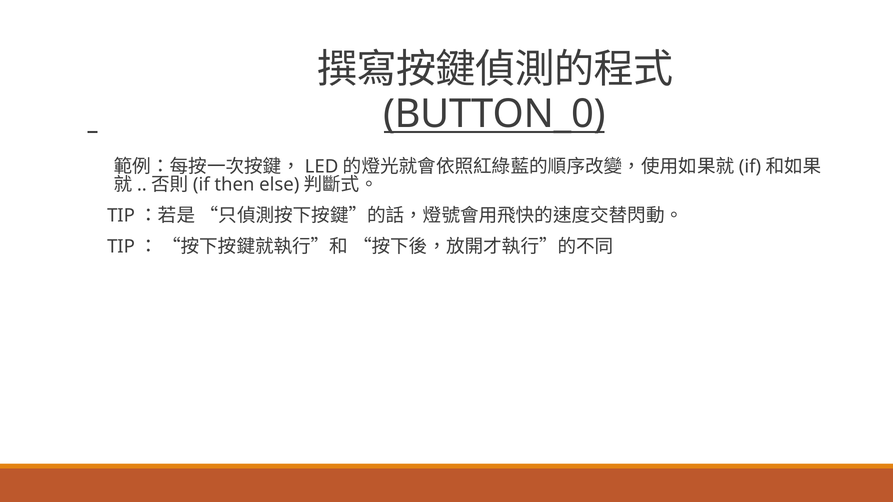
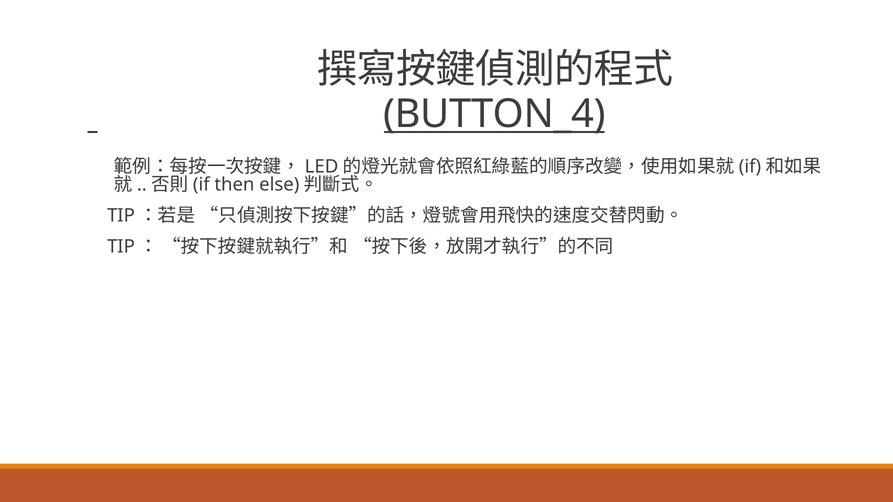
BUTTON_0: BUTTON_0 -> BUTTON_4
